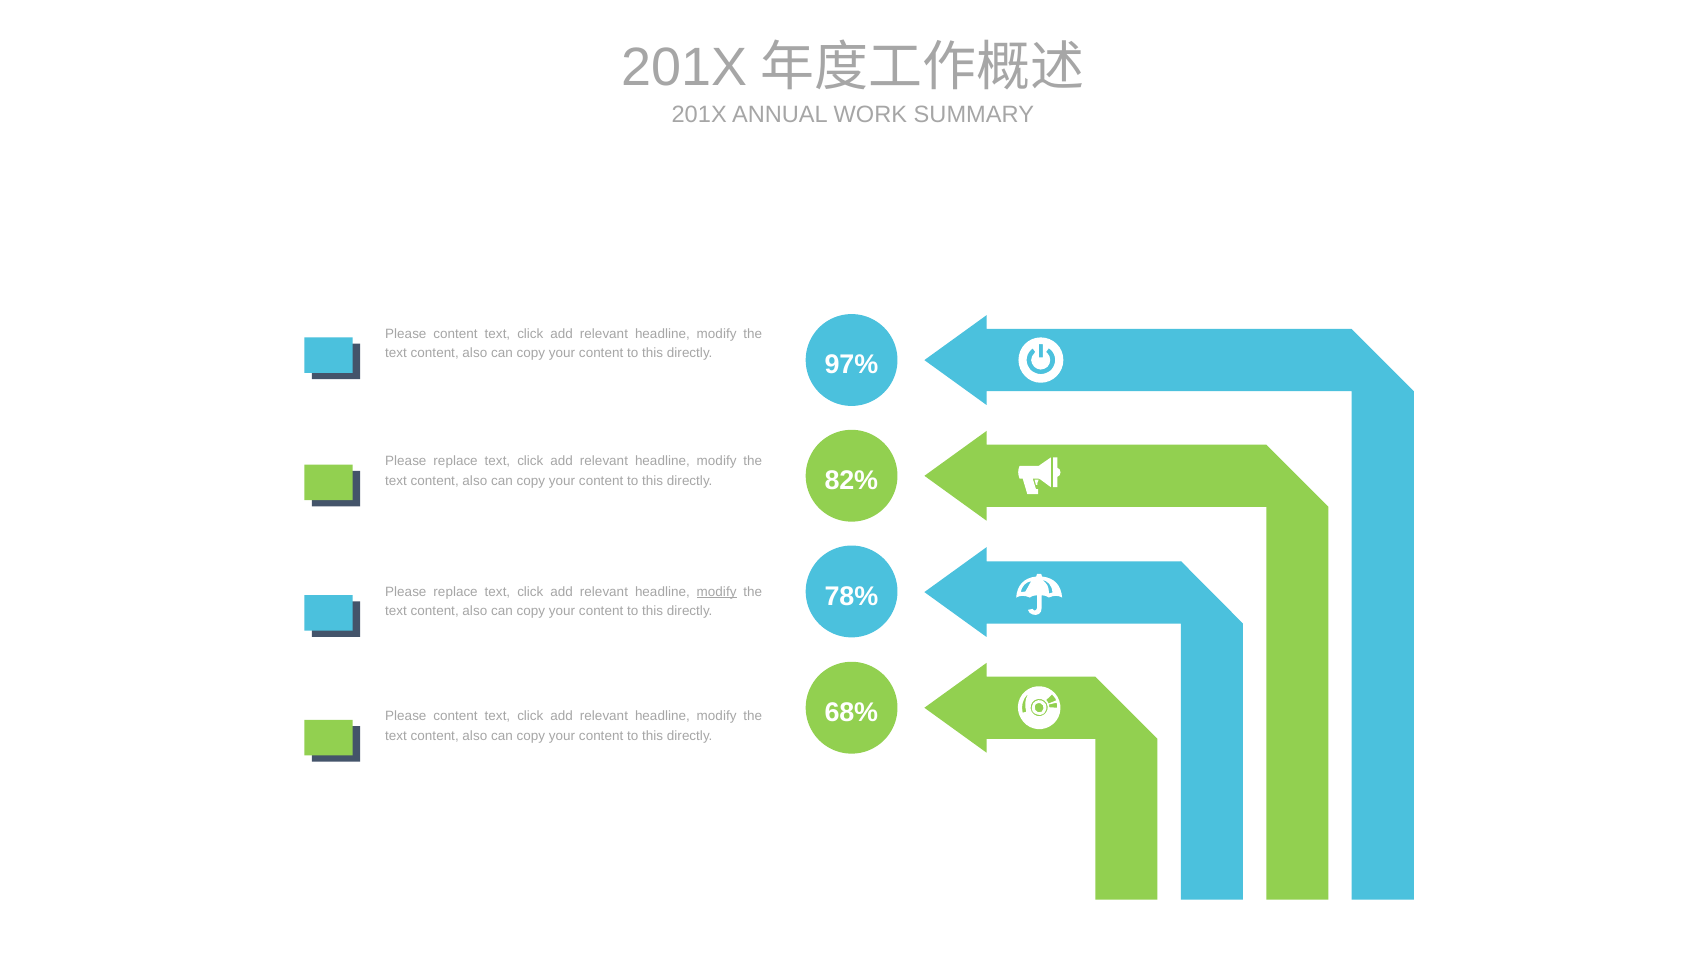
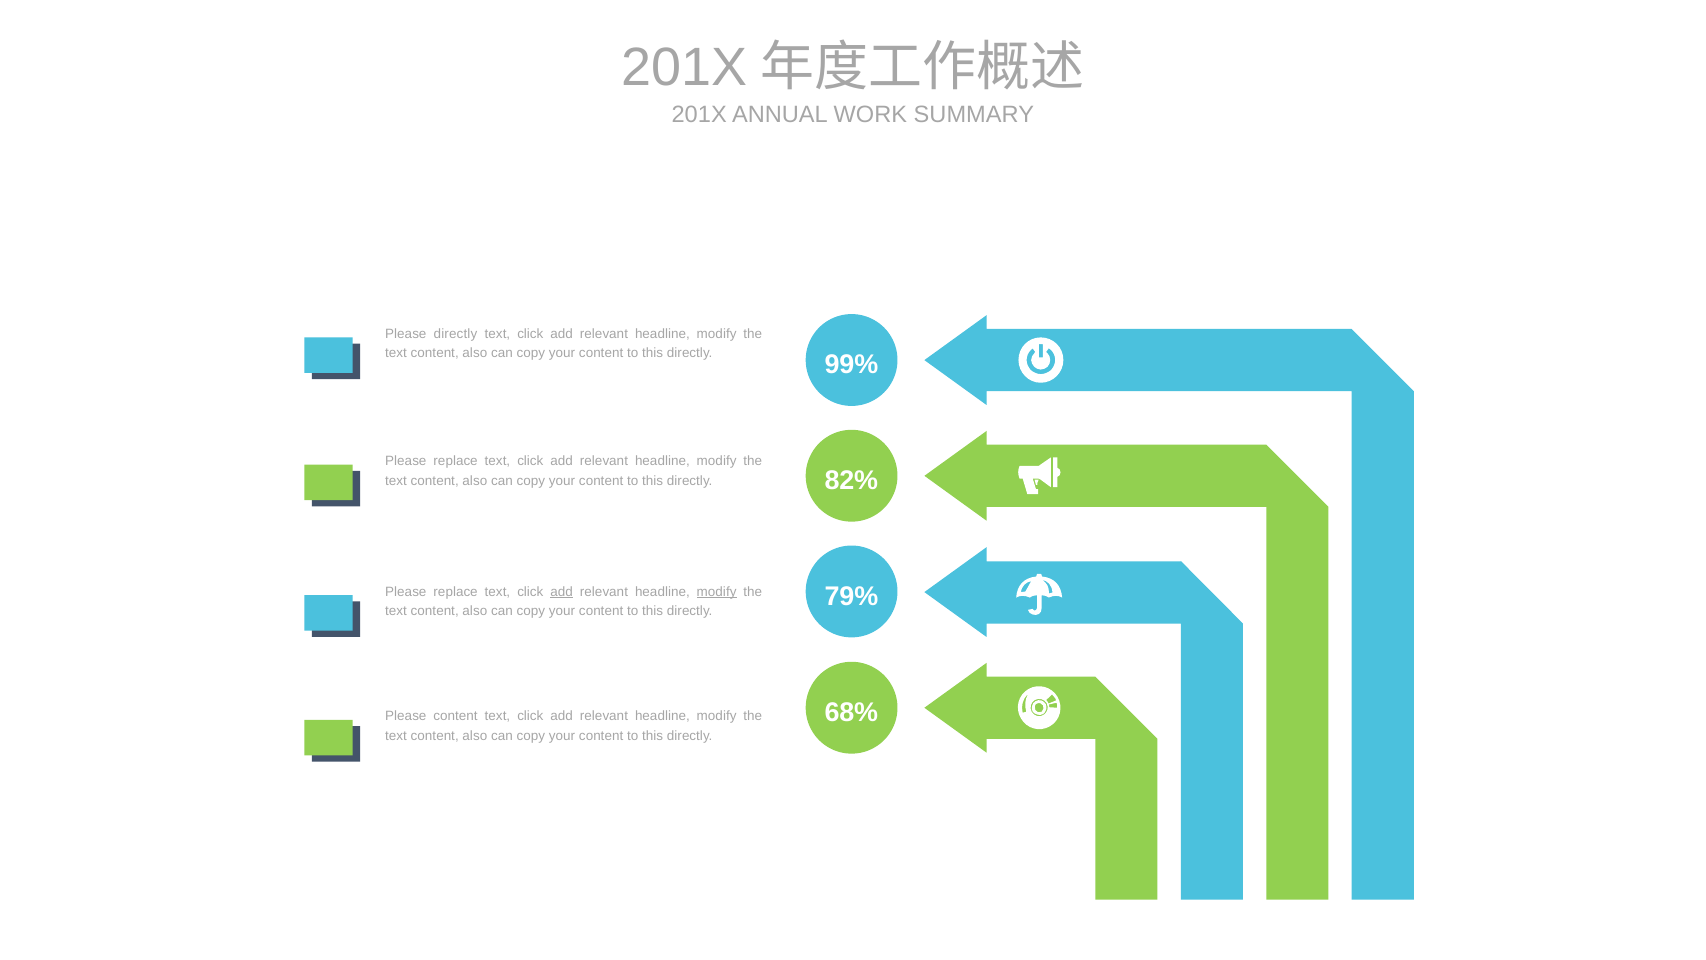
content at (456, 334): content -> directly
97%: 97% -> 99%
78%: 78% -> 79%
add at (562, 591) underline: none -> present
